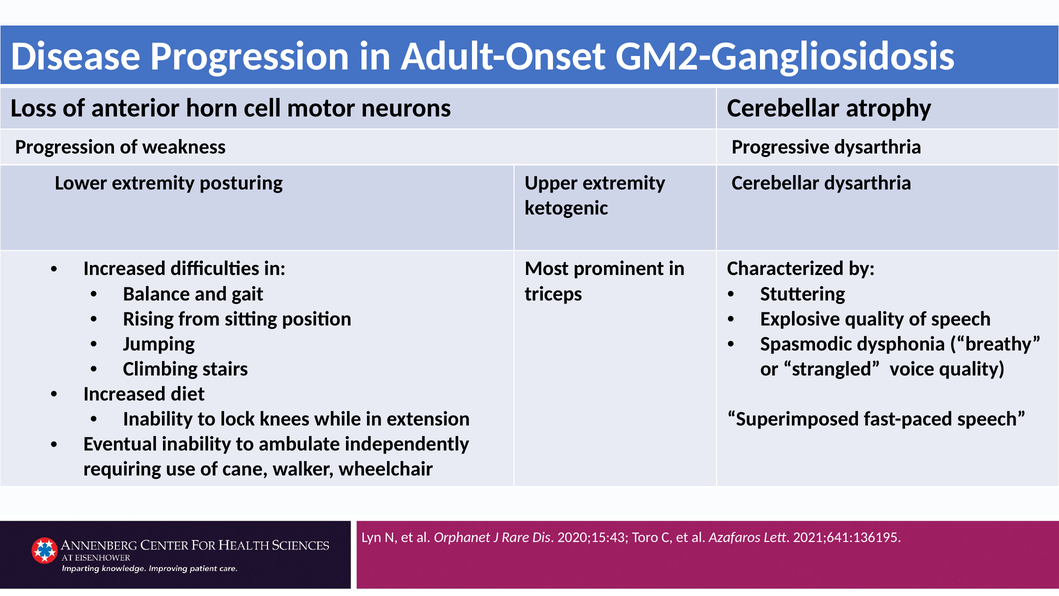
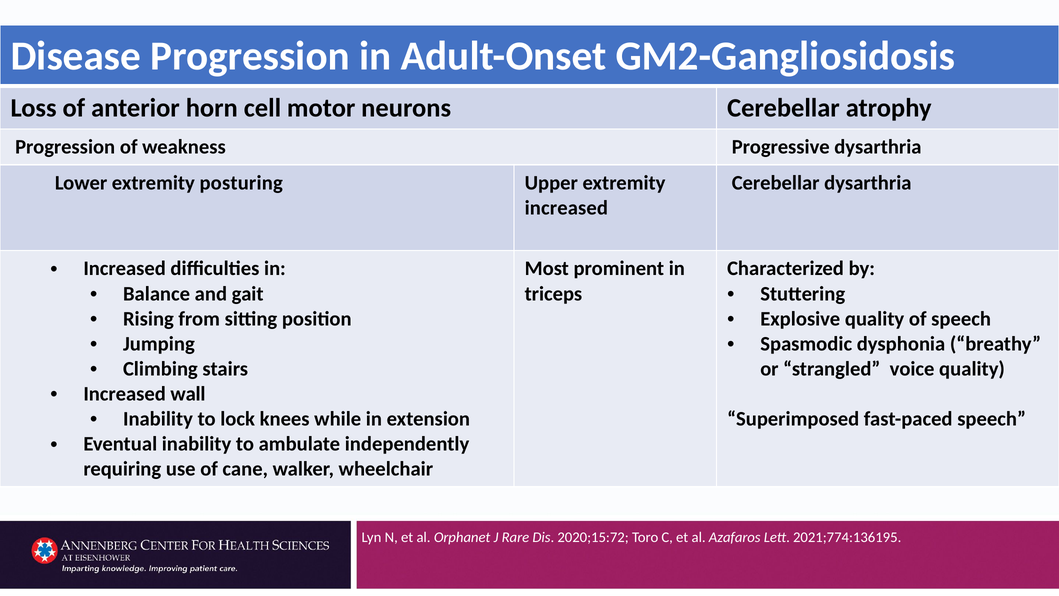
ketogenic at (566, 208): ketogenic -> increased
diet: diet -> wall
2020;15:43: 2020;15:43 -> 2020;15:72
2021;641:136195: 2021;641:136195 -> 2021;774:136195
